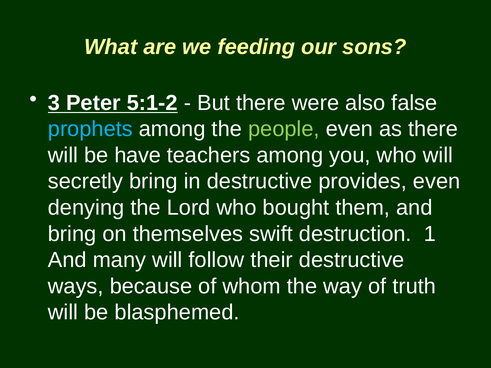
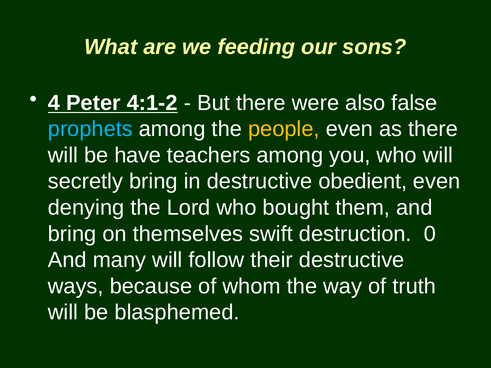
3: 3 -> 4
5:1-2: 5:1-2 -> 4:1-2
people colour: light green -> yellow
provides: provides -> obedient
1: 1 -> 0
